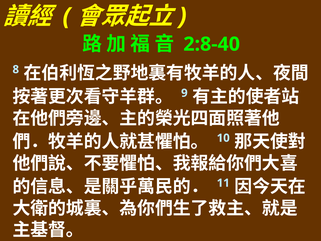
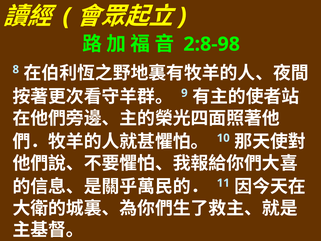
2:8-40: 2:8-40 -> 2:8-98
